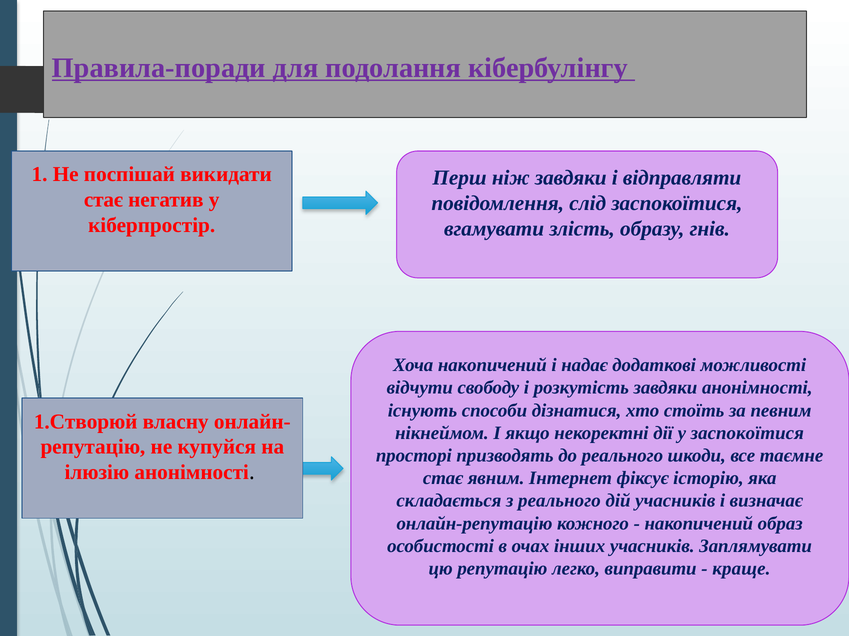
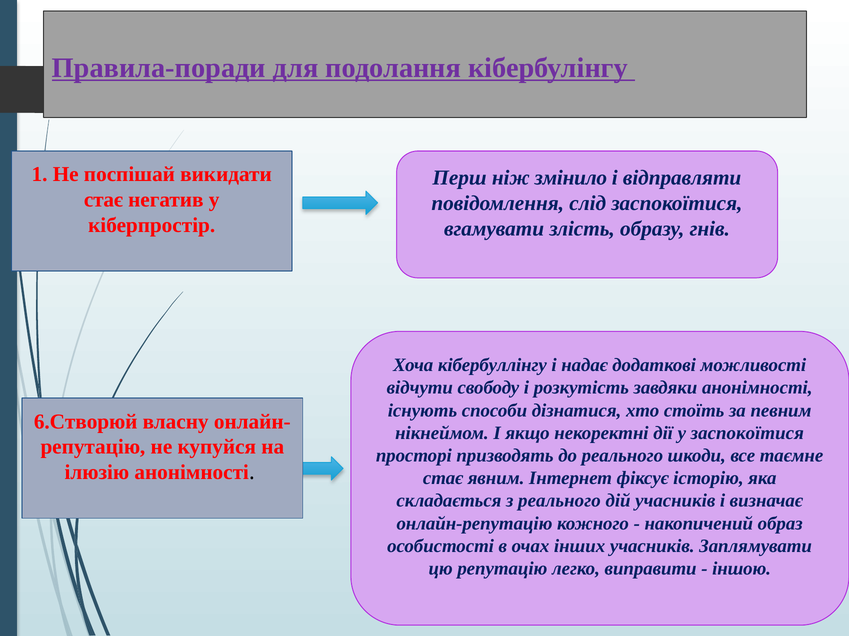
ніж завдяки: завдяки -> змінило
Хоча накопичений: накопичений -> кібербуллінгу
1.Створюй: 1.Створюй -> 6.Створюй
краще: краще -> іншою
